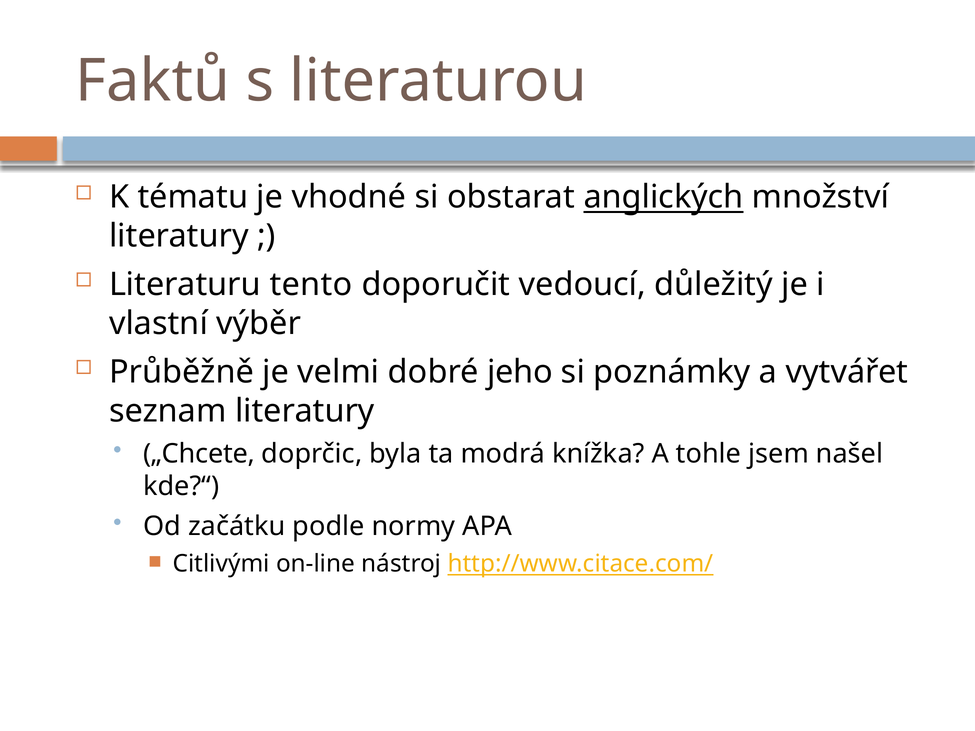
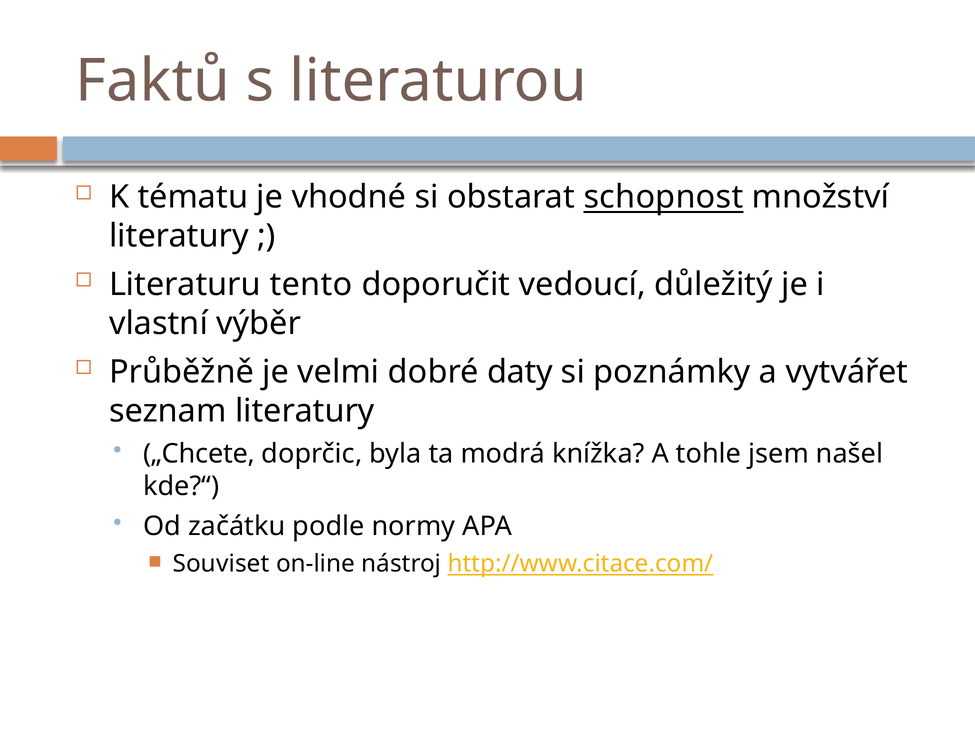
anglických: anglických -> schopnost
jeho: jeho -> daty
Citlivými: Citlivými -> Souviset
